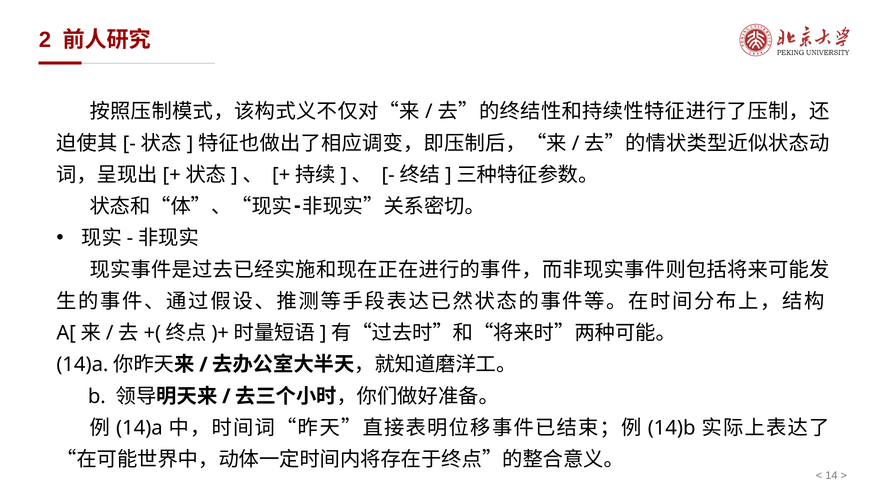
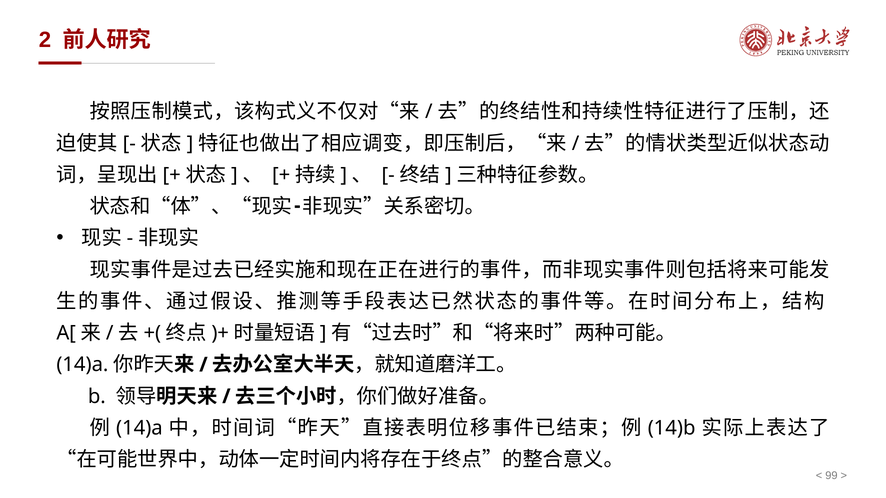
14: 14 -> 99
